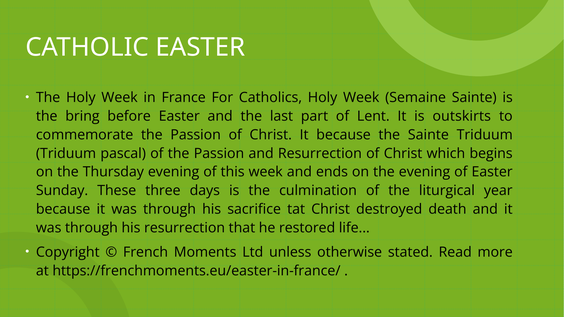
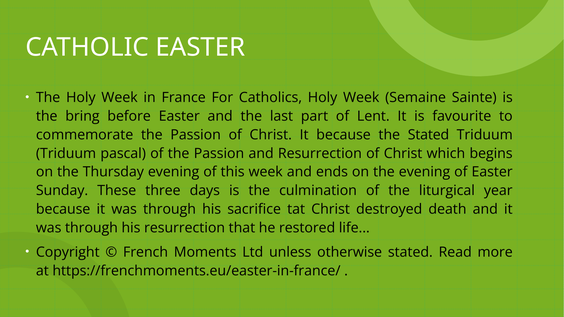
outskirts: outskirts -> favourite
the Sainte: Sainte -> Stated
